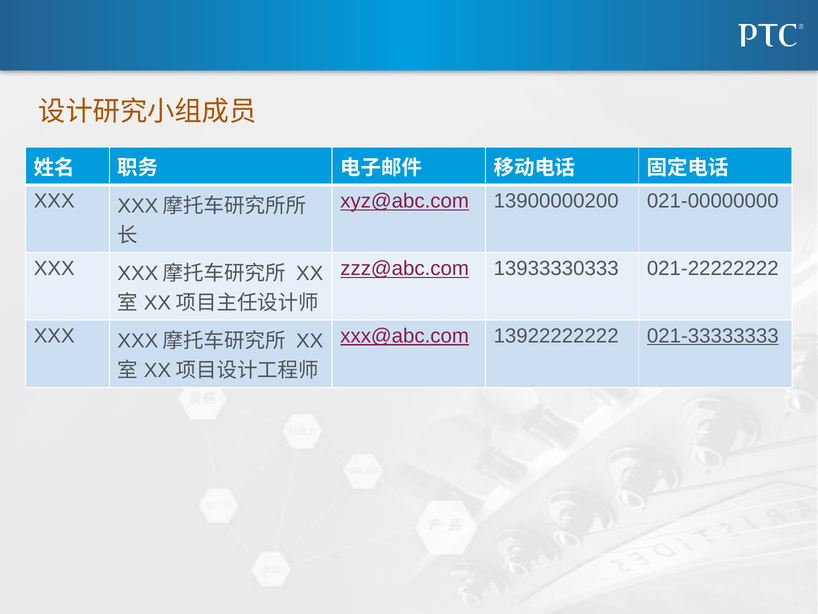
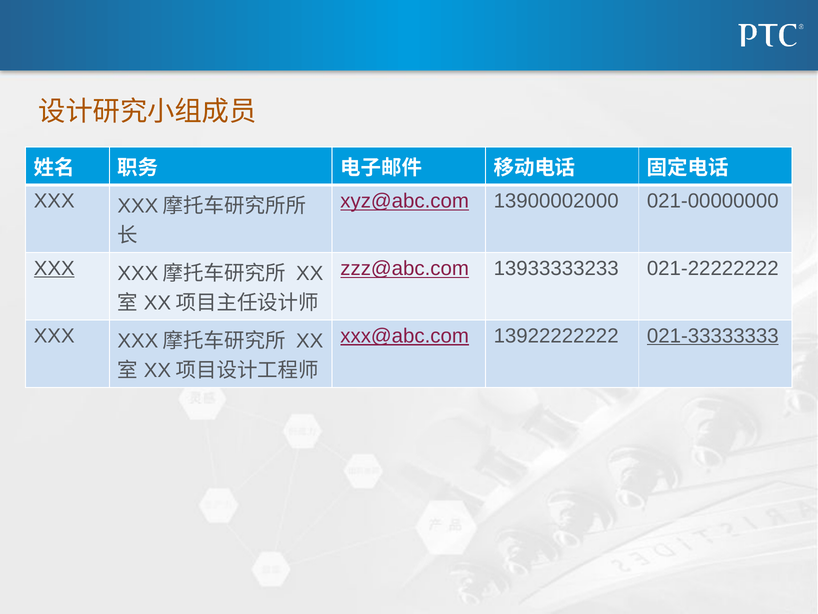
13900000200: 13900000200 -> 13900002000
XXX at (54, 268) underline: none -> present
13933330333: 13933330333 -> 13933333233
